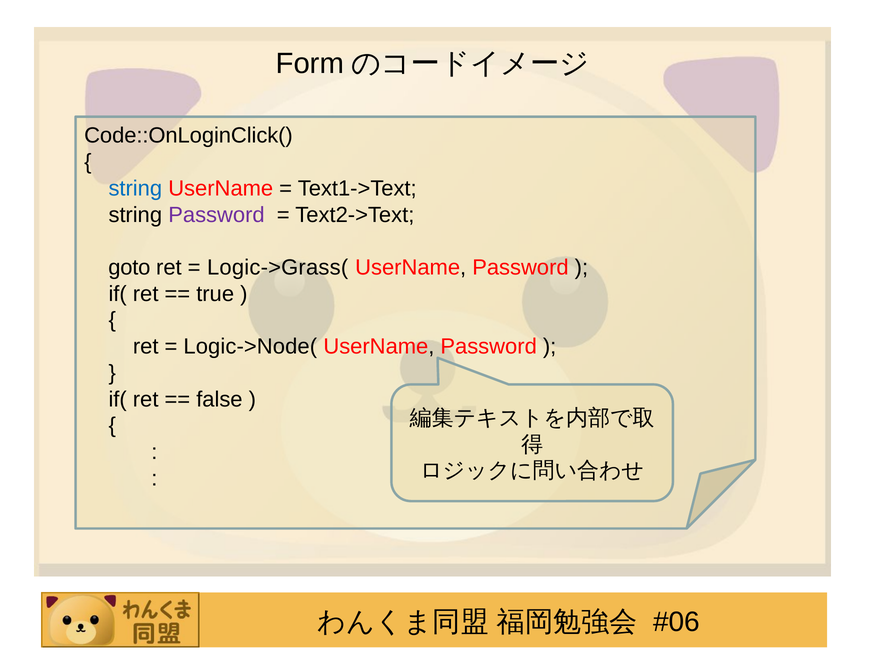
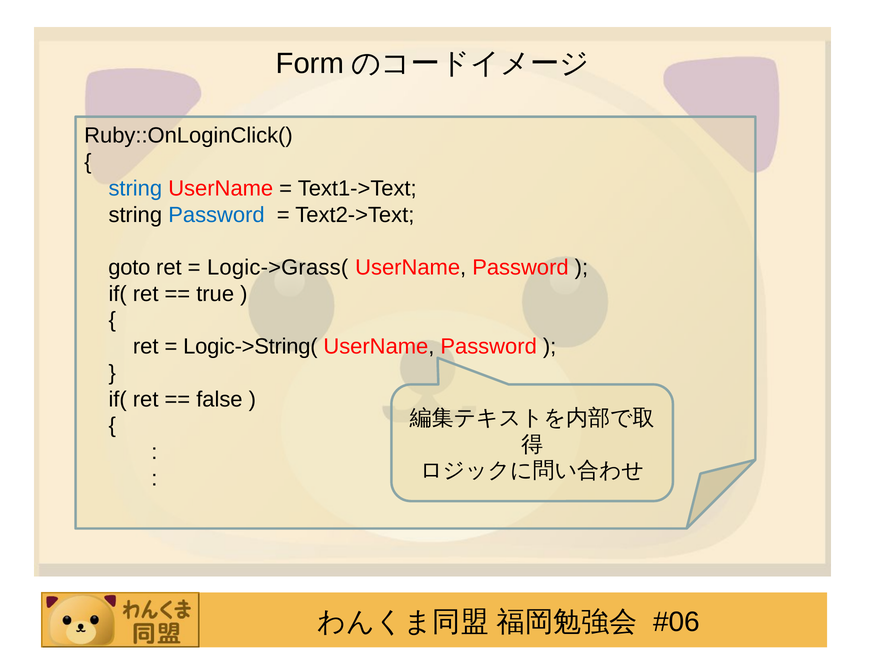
Code::OnLoginClick(: Code::OnLoginClick( -> Ruby::OnLoginClick(
Password at (216, 215) colour: purple -> blue
Logic->Node(: Logic->Node( -> Logic->String(
